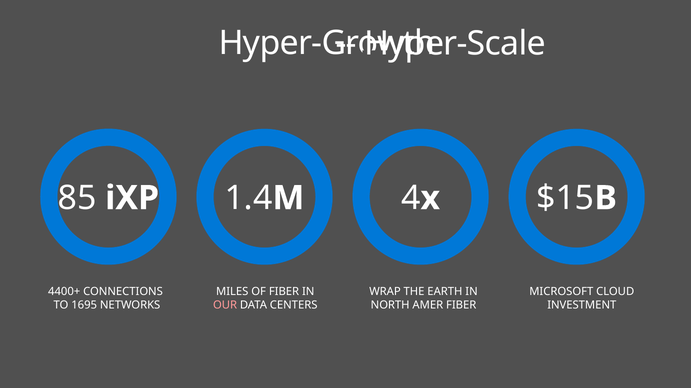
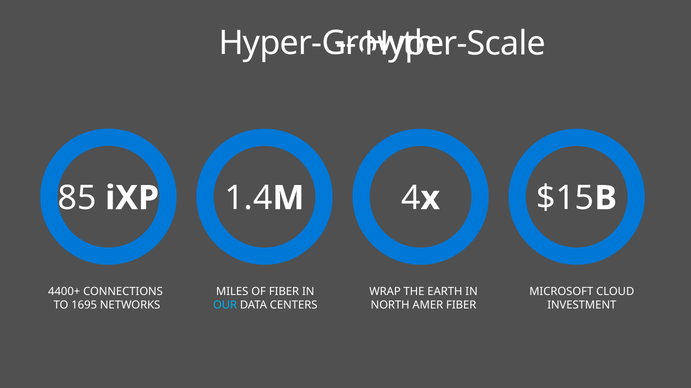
OUR colour: pink -> light blue
